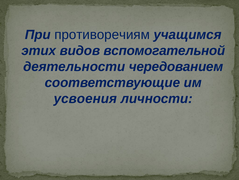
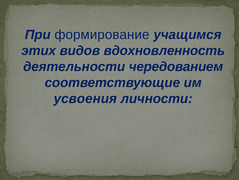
противоречиям: противоречиям -> формирование
вспомогательной: вспомогательной -> вдохновленность
